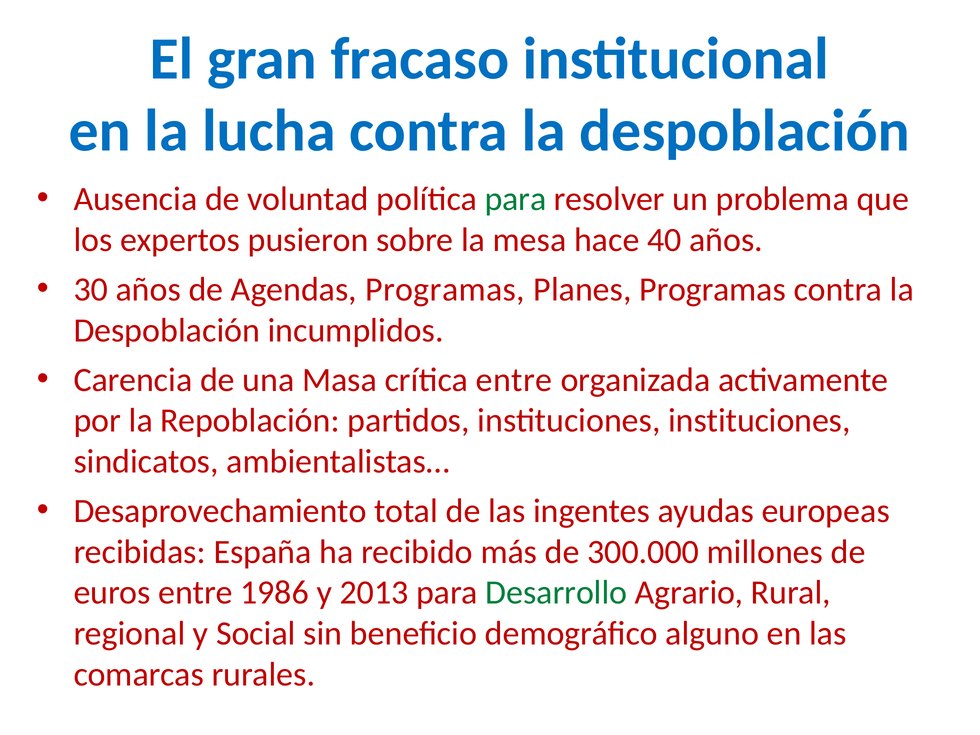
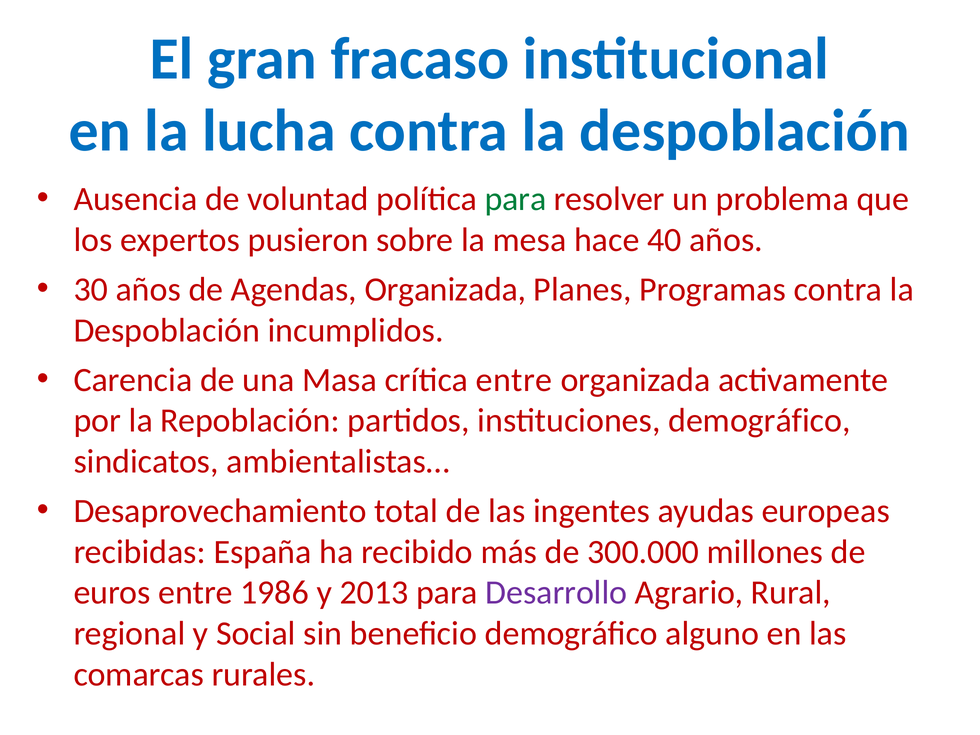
Agendas Programas: Programas -> Organizada
instituciones instituciones: instituciones -> demográfico
Desarrollo colour: green -> purple
